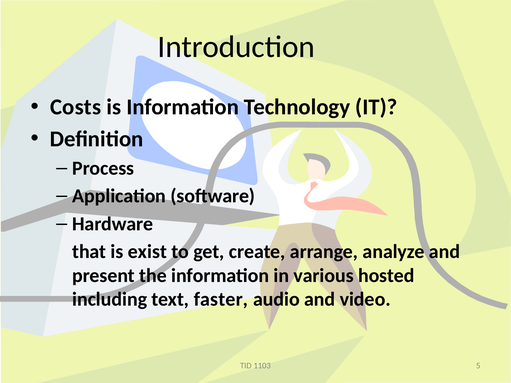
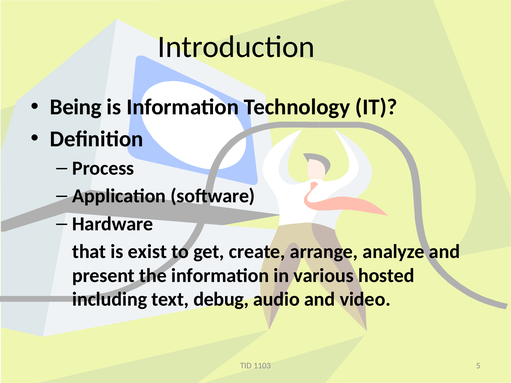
Costs: Costs -> Being
faster: faster -> debug
